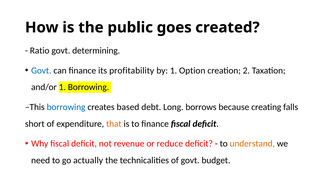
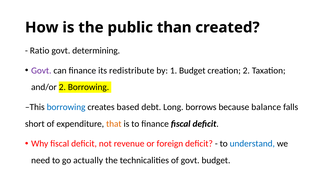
goes: goes -> than
Govt at (41, 71) colour: blue -> purple
profitability: profitability -> redistribute
1 Option: Option -> Budget
and/or 1: 1 -> 2
creating: creating -> balance
reduce: reduce -> foreign
understand colour: orange -> blue
